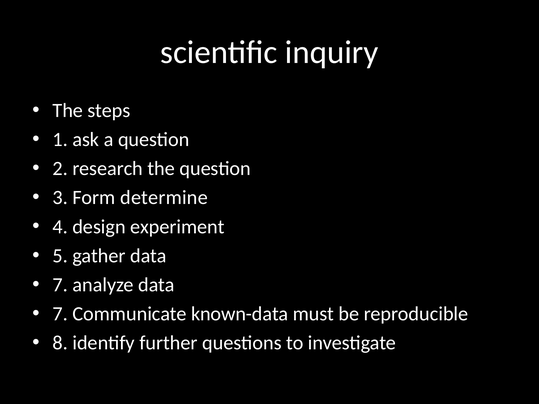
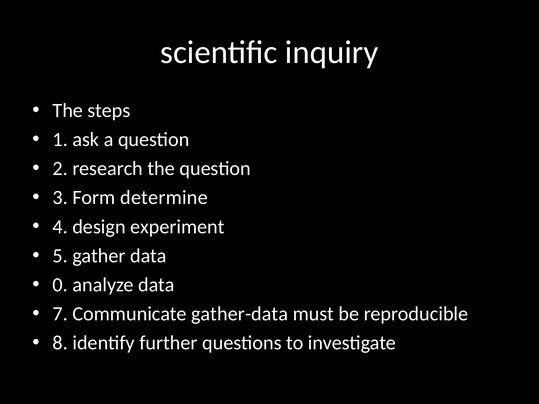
7 at (60, 285): 7 -> 0
known-data: known-data -> gather-data
